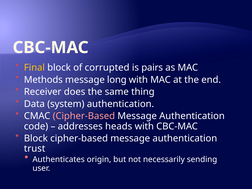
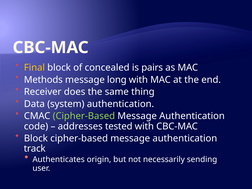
corrupted: corrupted -> concealed
Cipher-Based at (84, 116) colour: pink -> light green
heads: heads -> tested
trust: trust -> track
